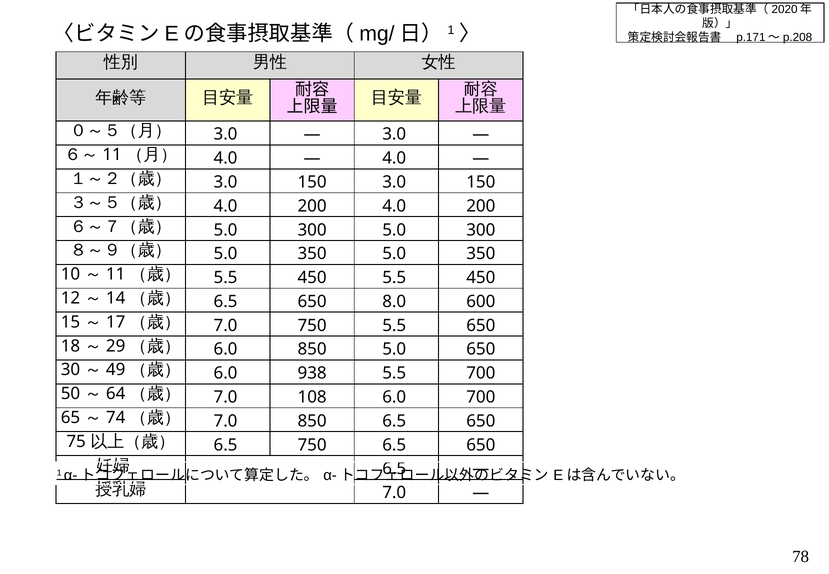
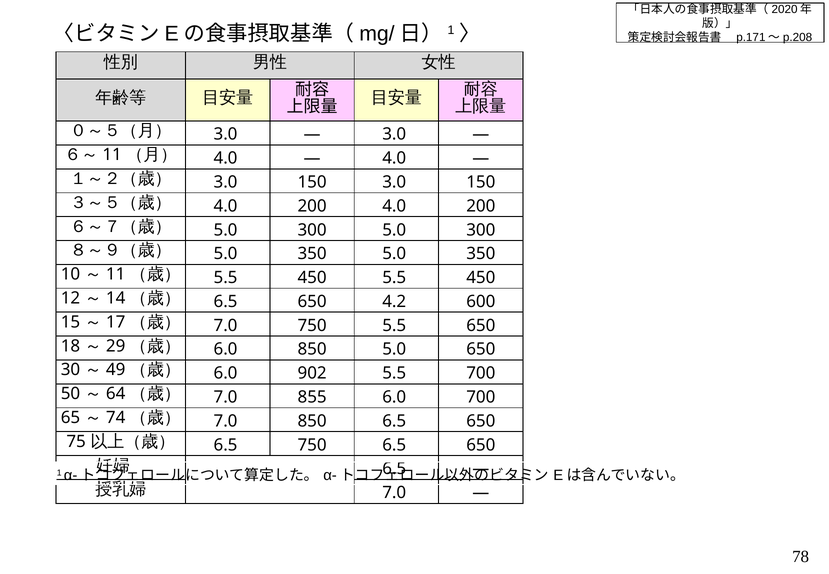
8.0: 8.0 -> 4.2
938: 938 -> 902
108: 108 -> 855
